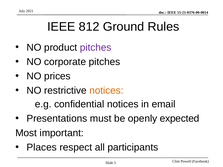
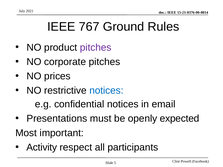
812: 812 -> 767
notices at (106, 91) colour: orange -> blue
Places: Places -> Activity
